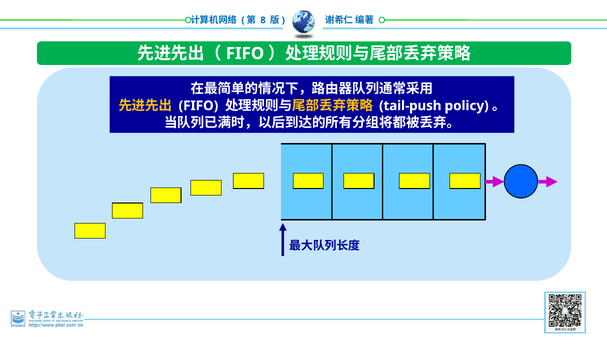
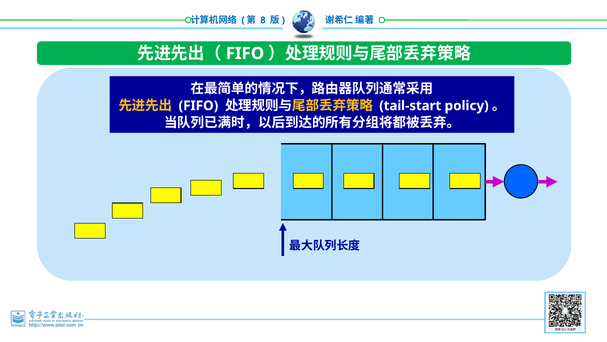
tail-push: tail-push -> tail-start
